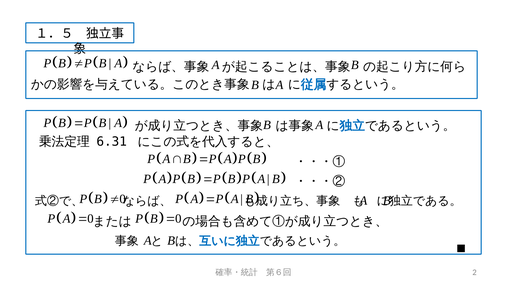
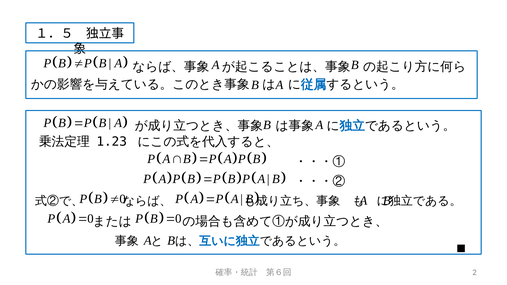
6.31: 6.31 -> 1.23
